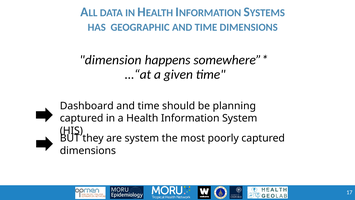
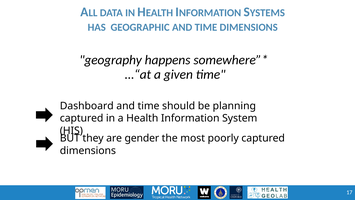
dimension: dimension -> geography
are system: system -> gender
